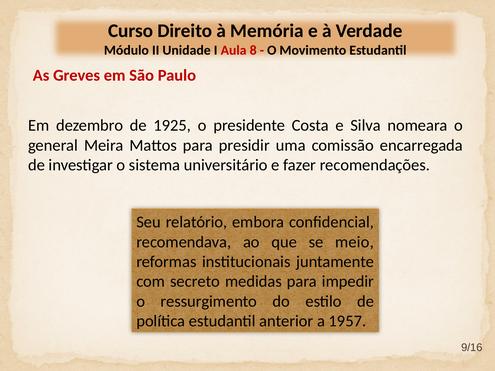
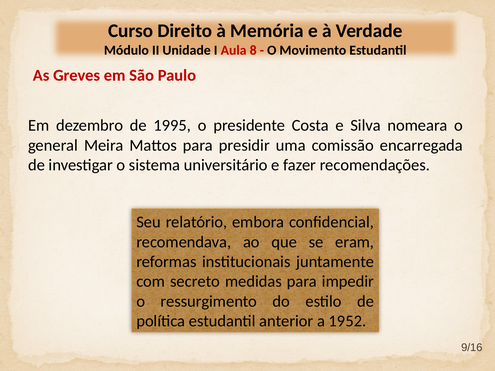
1925: 1925 -> 1995
meio: meio -> eram
1957: 1957 -> 1952
